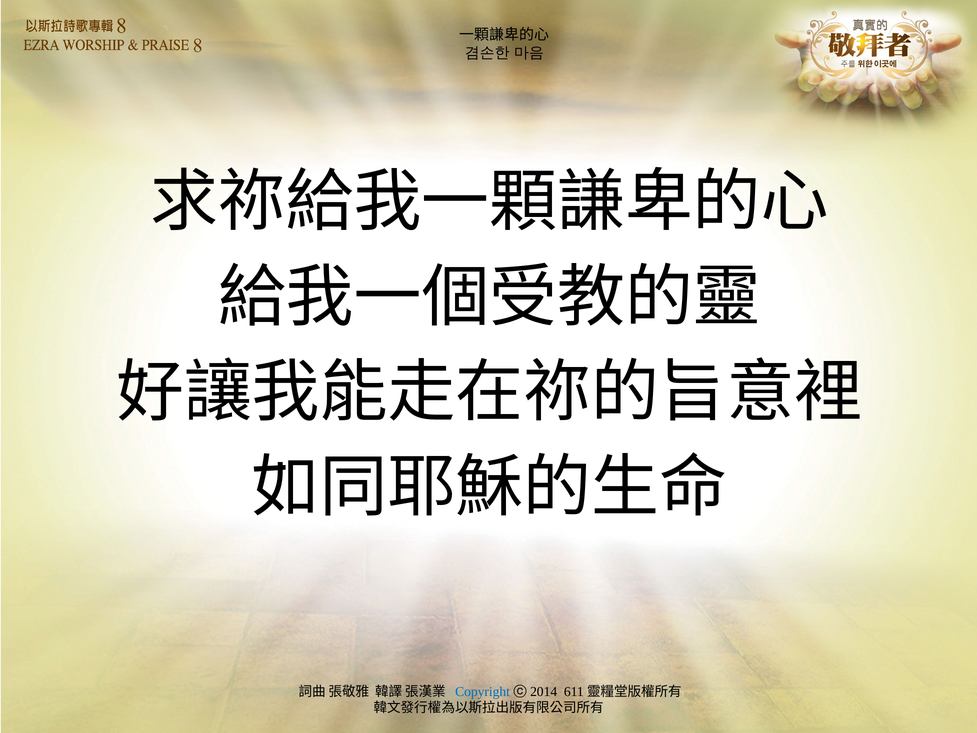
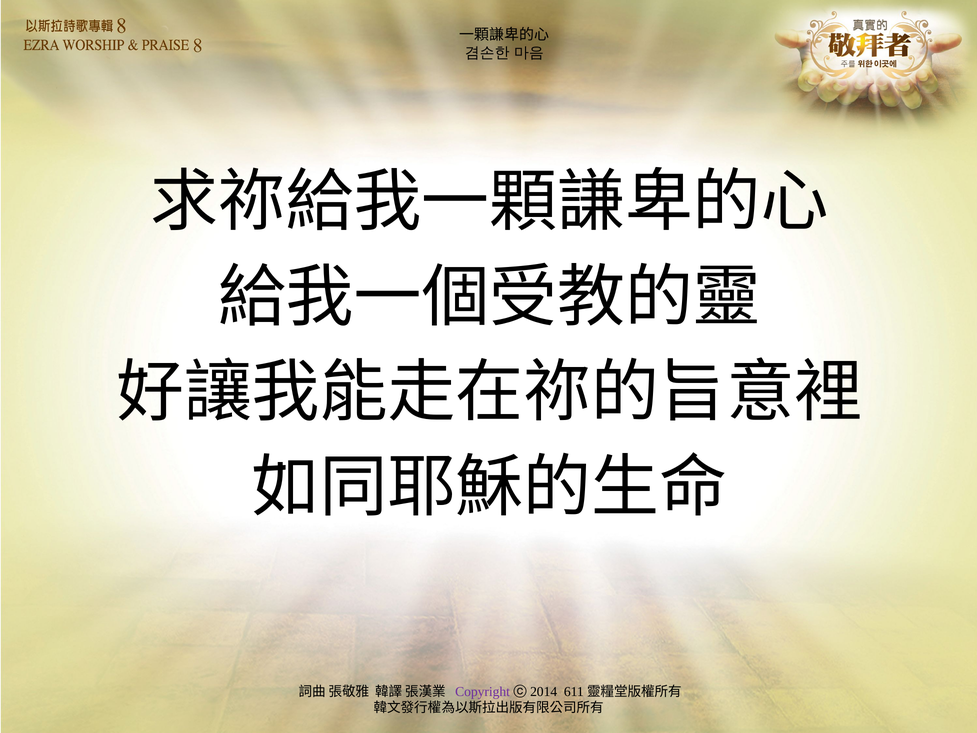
Copyright colour: blue -> purple
